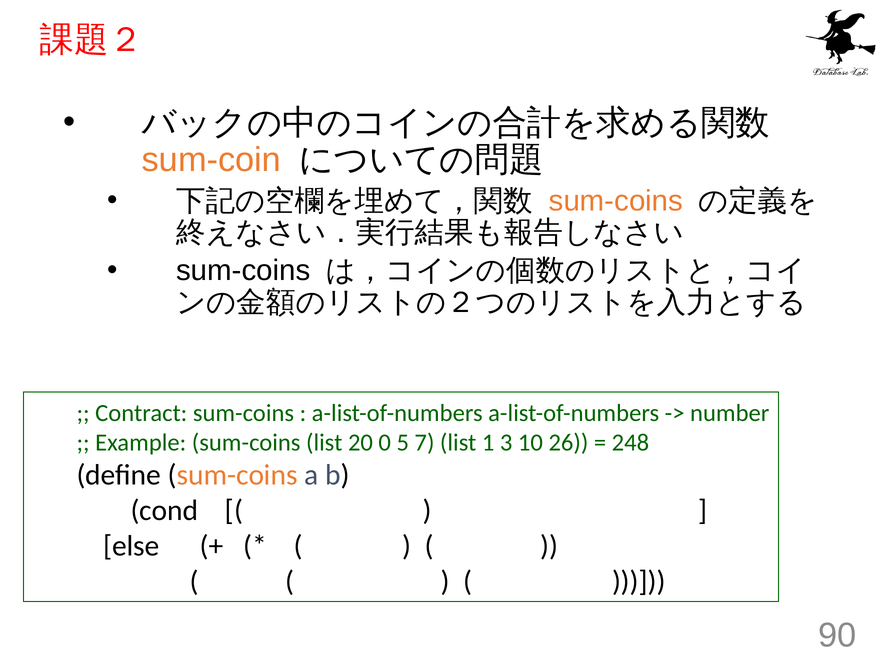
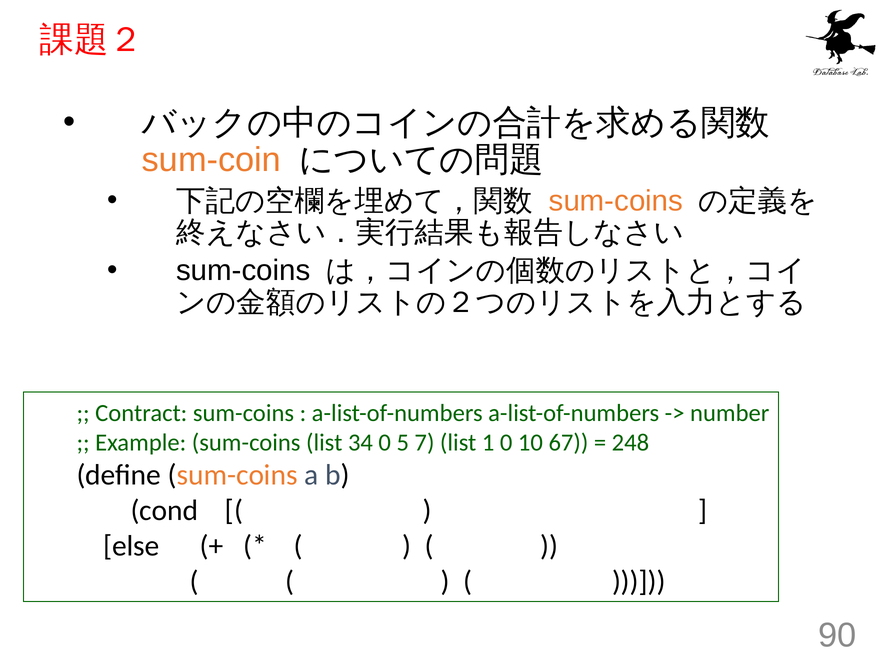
20: 20 -> 34
1 3: 3 -> 0
26: 26 -> 67
